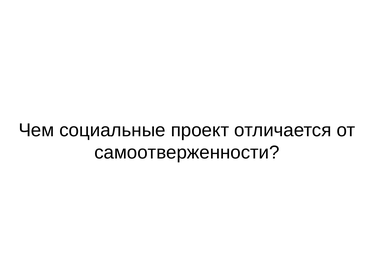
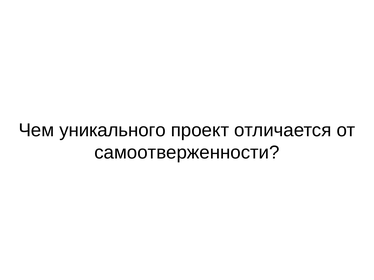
социальные: социальные -> уникального
